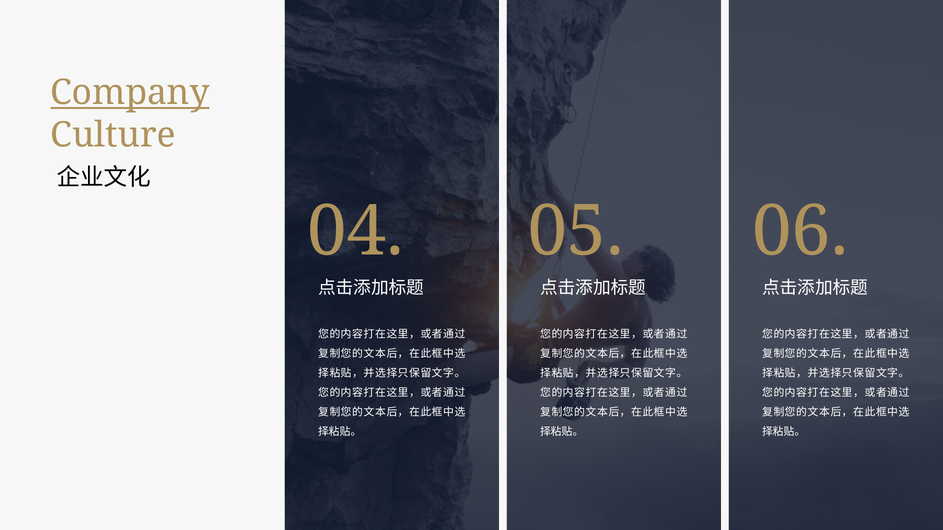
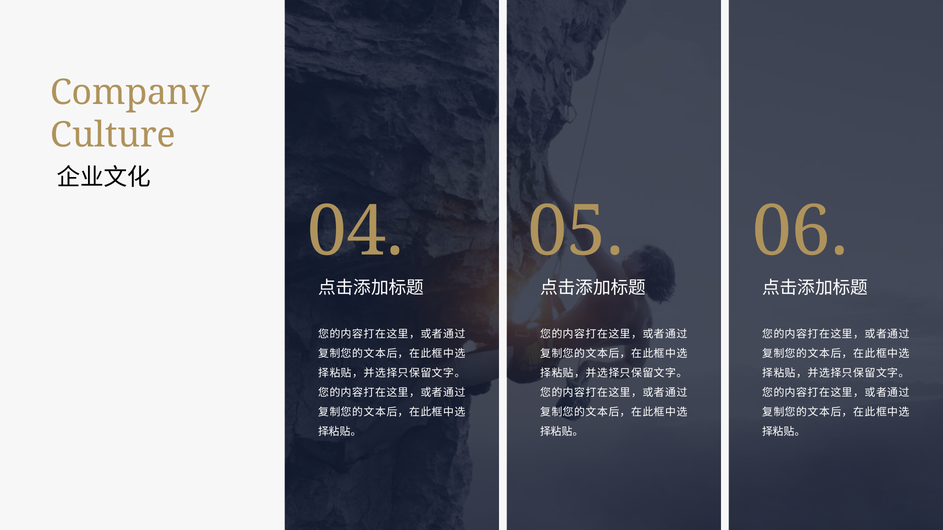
Company underline: present -> none
